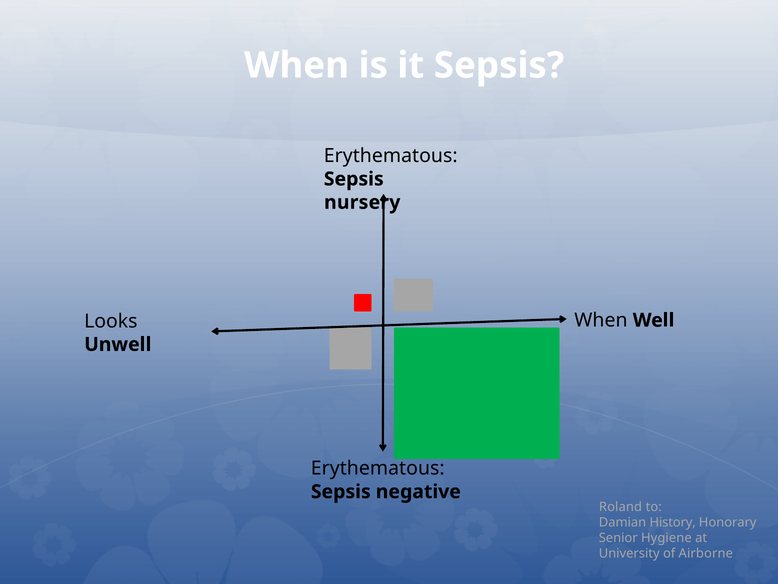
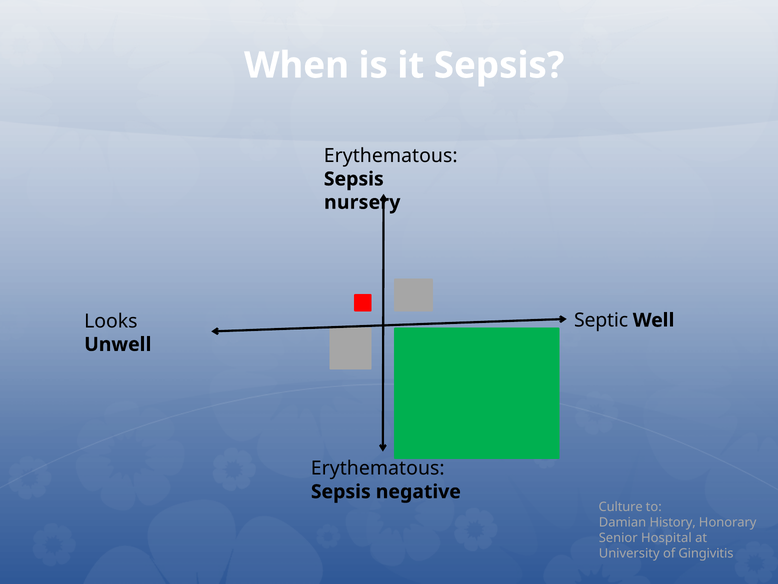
When at (601, 320): When -> Septic
Roland: Roland -> Culture
Hygiene: Hygiene -> Hospital
Airborne: Airborne -> Gingivitis
